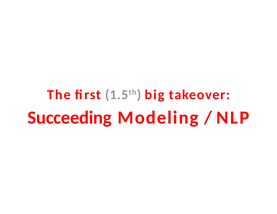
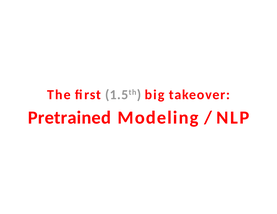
Succeeding: Succeeding -> Pretrained
